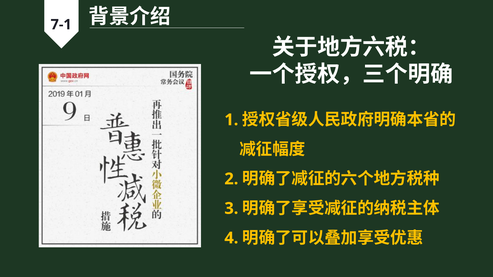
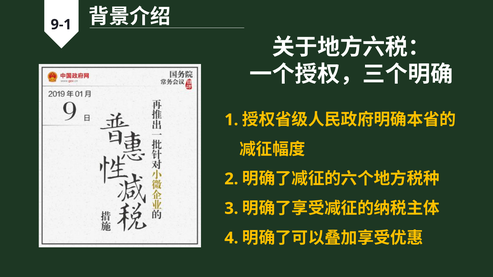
7-1: 7-1 -> 9-1
